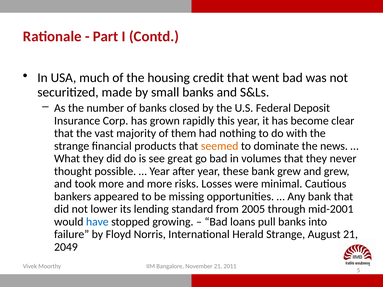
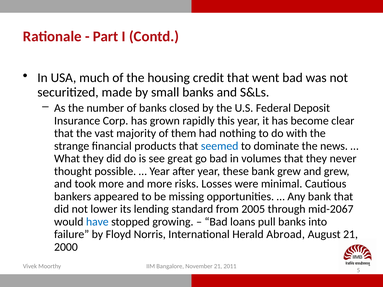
seemed colour: orange -> blue
mid-2001: mid-2001 -> mid-2067
Herald Strange: Strange -> Abroad
2049: 2049 -> 2000
